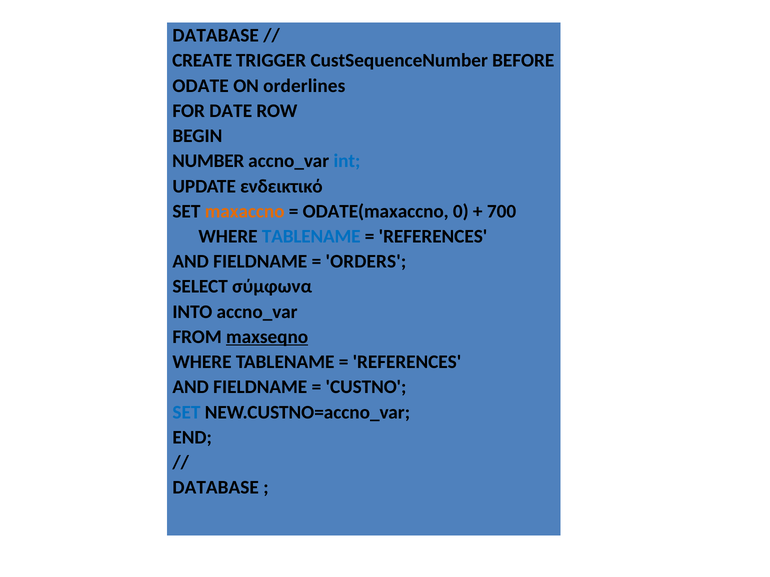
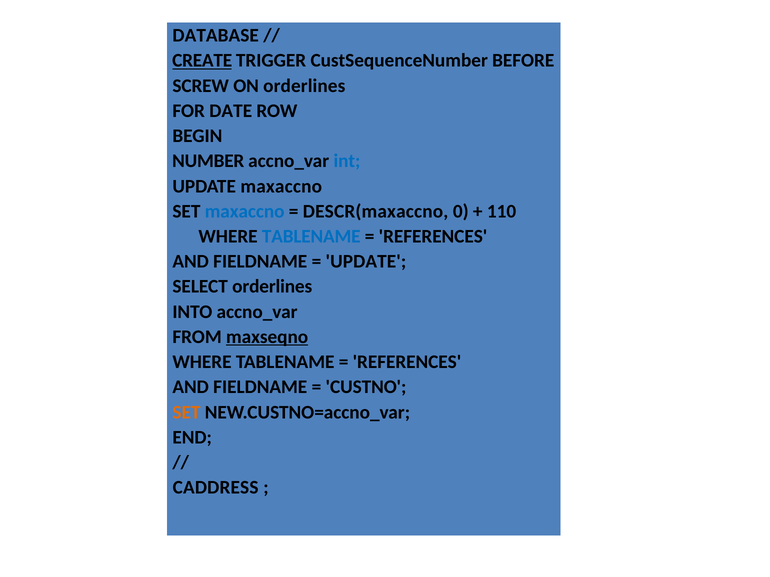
CREATE underline: none -> present
ODATE: ODATE -> SCREW
UPDATE ενδεικτικό: ενδεικτικό -> maxaccno
maxaccno at (245, 211) colour: orange -> blue
ODATE(maxaccno: ODATE(maxaccno -> DESCR(maxaccno
700: 700 -> 110
ORDERS at (366, 262): ORDERS -> UPDATE
SELECT σύμφωνα: σύμφωνα -> orderlines
SET at (186, 413) colour: blue -> orange
DATABASE at (216, 488): DATABASE -> CADDRESS
